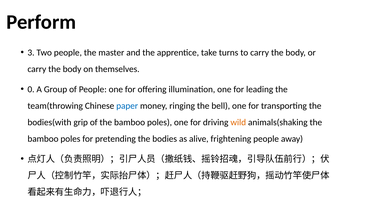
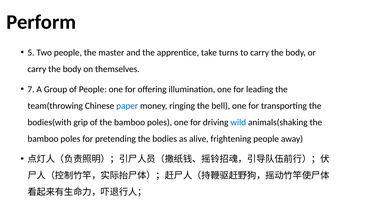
3: 3 -> 5
0: 0 -> 7
wild colour: orange -> blue
